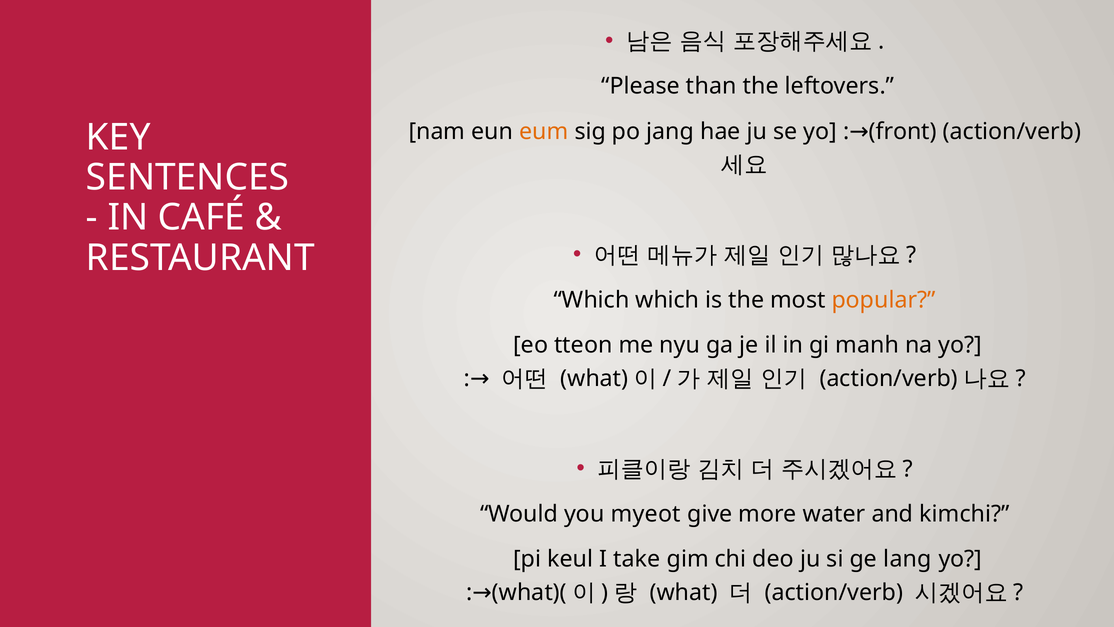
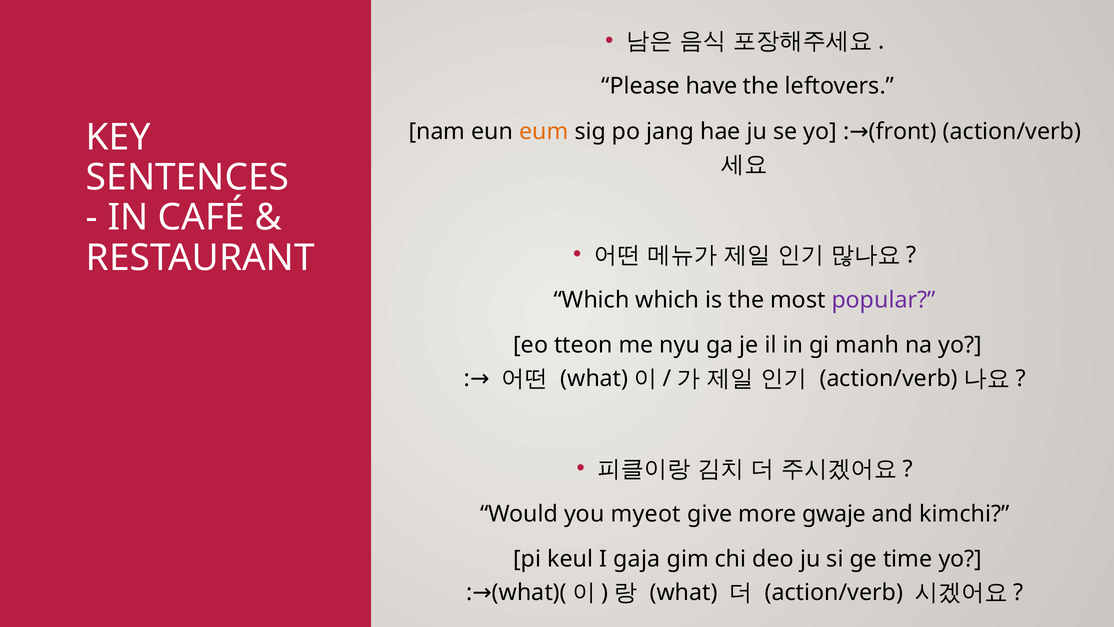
than: than -> have
popular colour: orange -> purple
water: water -> gwaje
take: take -> gaja
lang: lang -> time
